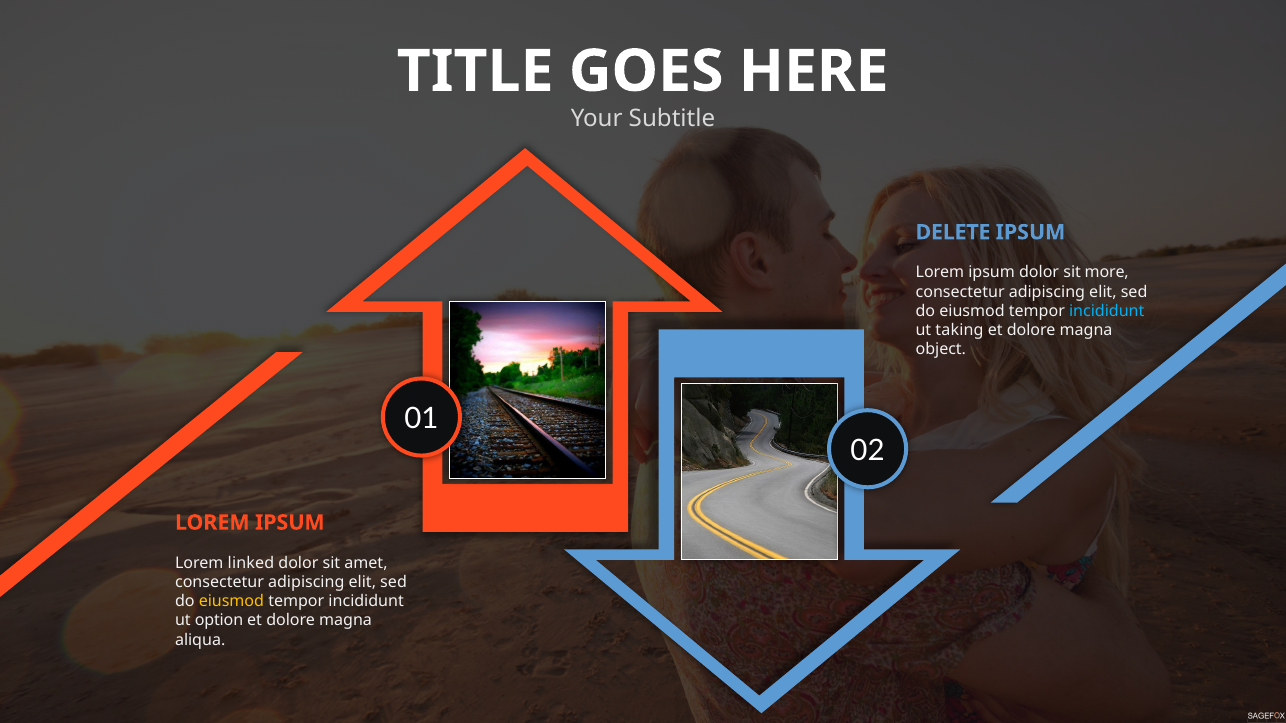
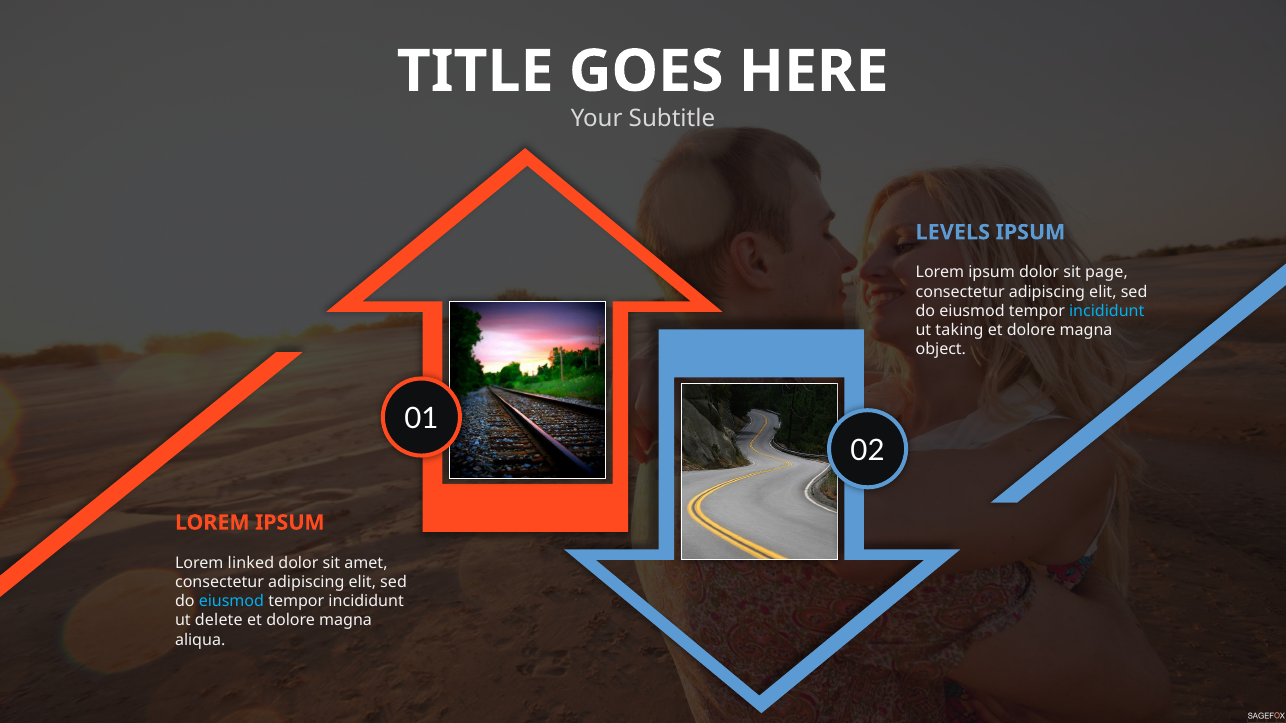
DELETE: DELETE -> LEVELS
more: more -> page
eiusmod at (231, 602) colour: yellow -> light blue
option: option -> delete
